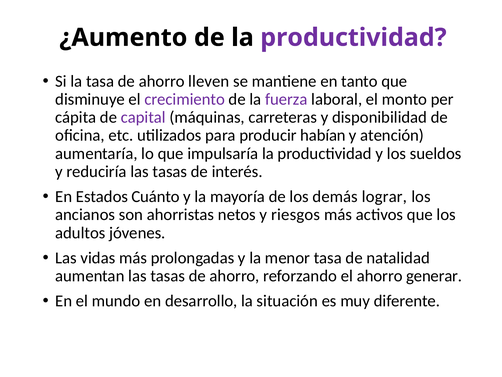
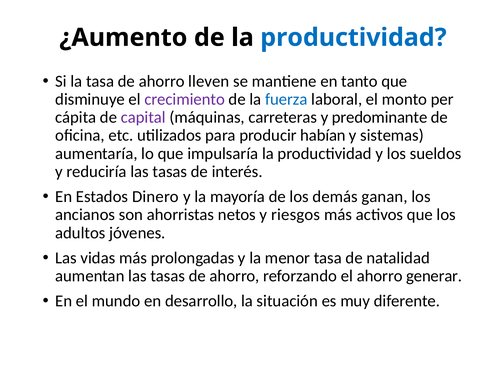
productividad at (353, 37) colour: purple -> blue
fuerza colour: purple -> blue
disponibilidad: disponibilidad -> predominante
atención: atención -> sistemas
Cuánto: Cuánto -> Dinero
lograr: lograr -> ganan
